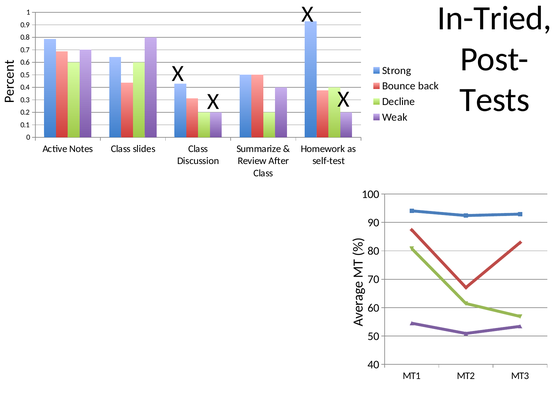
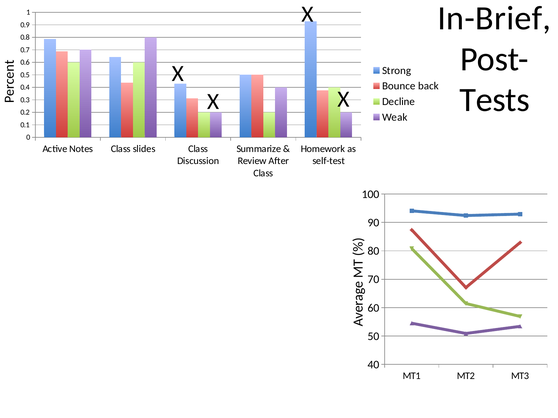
In-Tried: In-Tried -> In-Brief
